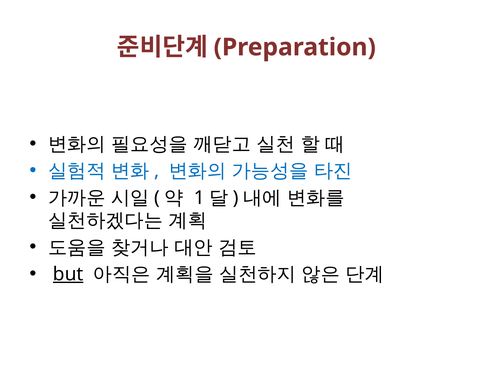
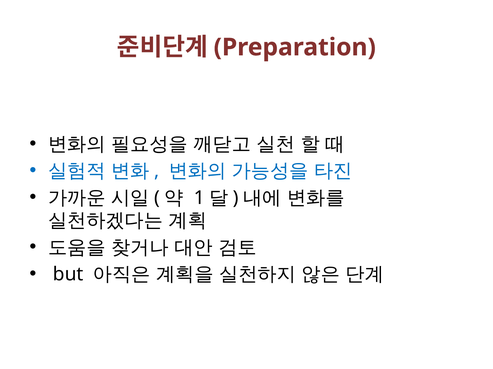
but underline: present -> none
